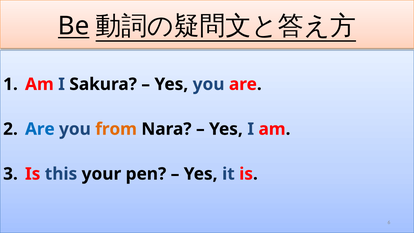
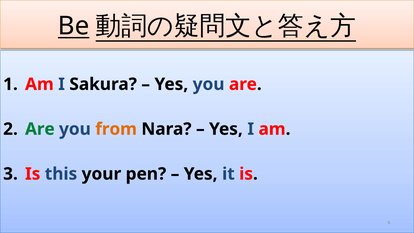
Are at (40, 129) colour: blue -> green
